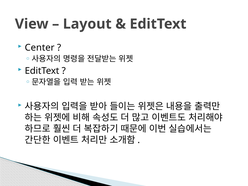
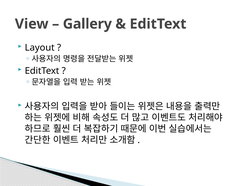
Layout: Layout -> Gallery
Center: Center -> Layout
